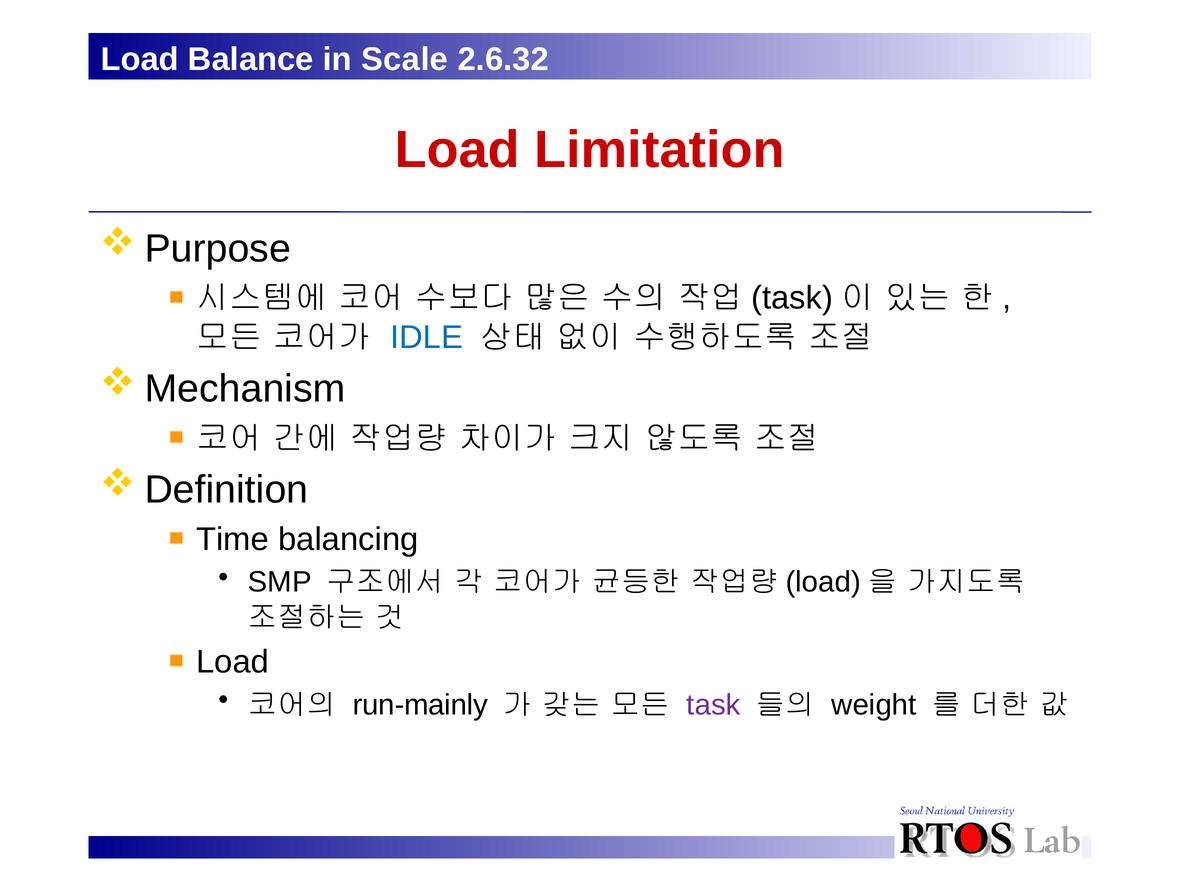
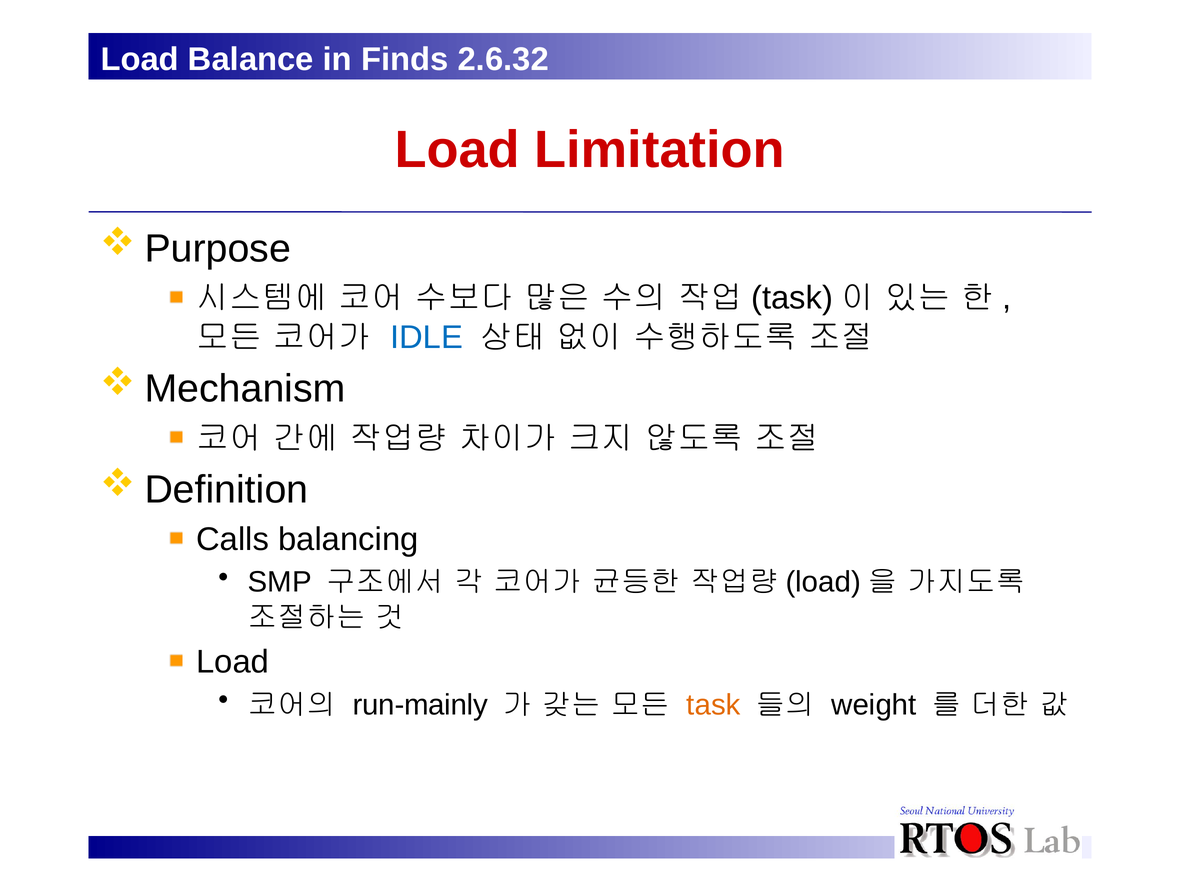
Scale: Scale -> Finds
Time: Time -> Calls
task colour: purple -> orange
